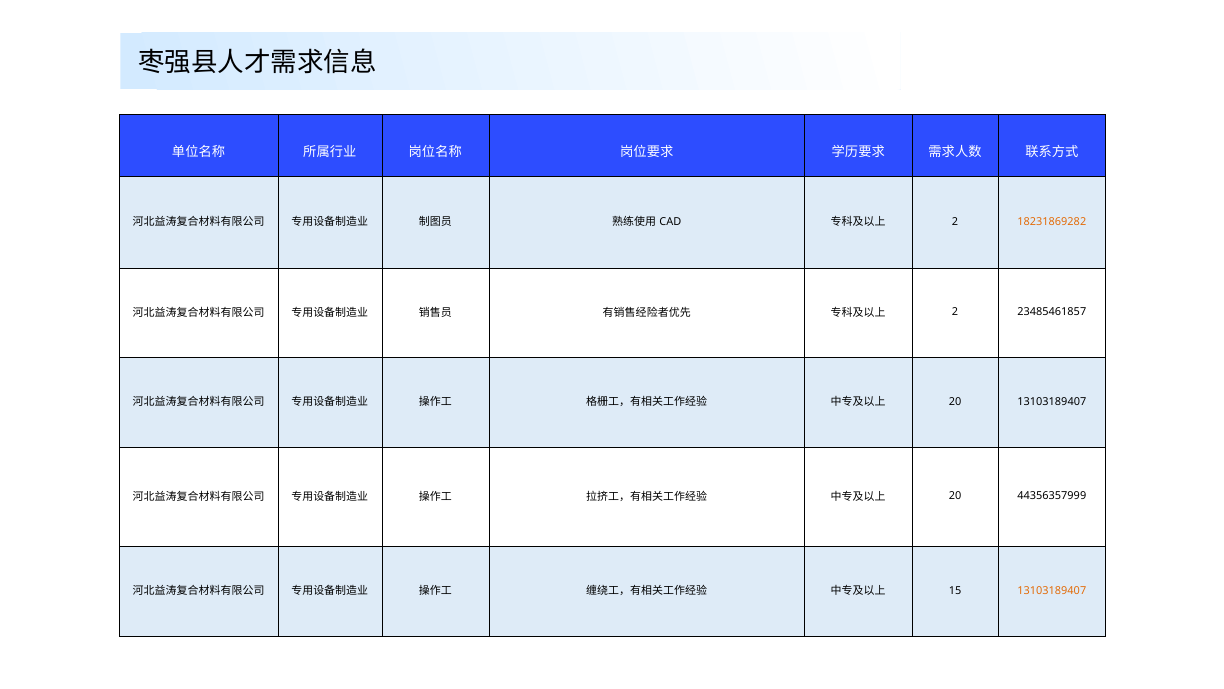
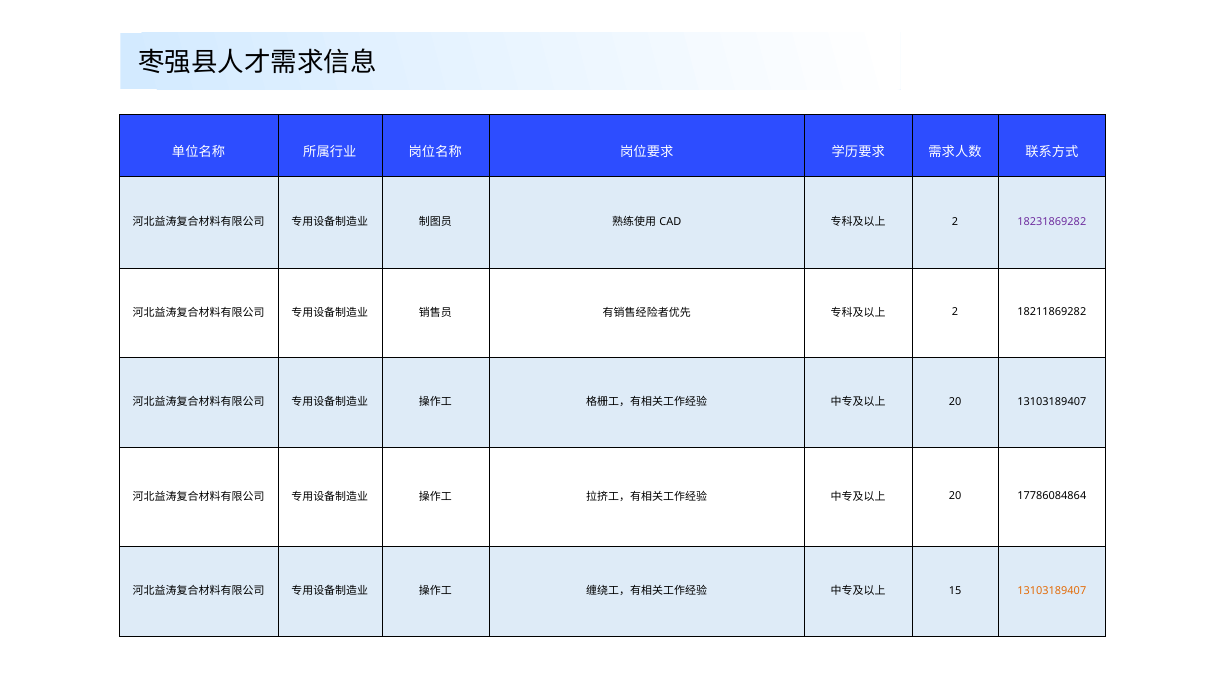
18231869282 colour: orange -> purple
23485461857: 23485461857 -> 18211869282
44356357999: 44356357999 -> 17786084864
